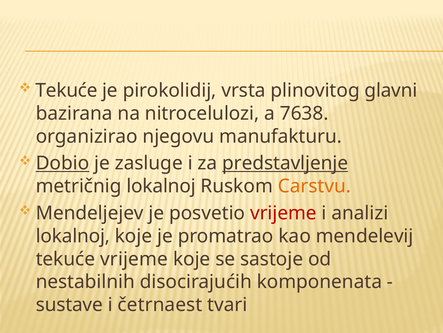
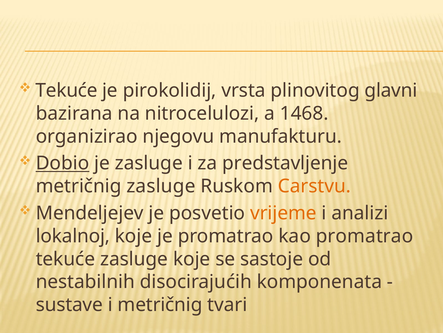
7638: 7638 -> 1468
predstavljenje underline: present -> none
metričnig lokalnoj: lokalnoj -> zasluge
vrijeme at (283, 213) colour: red -> orange
kao mendelevij: mendelevij -> promatrao
tekuće vrijeme: vrijeme -> zasluge
i četrnaest: četrnaest -> metričnig
